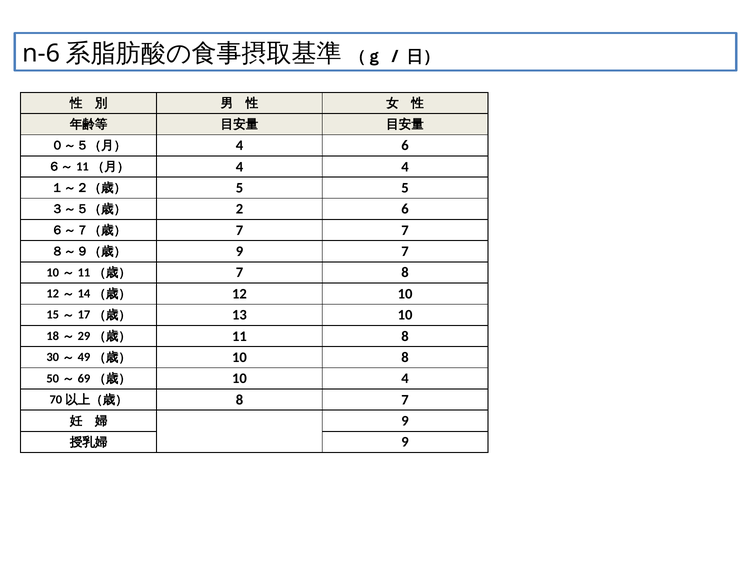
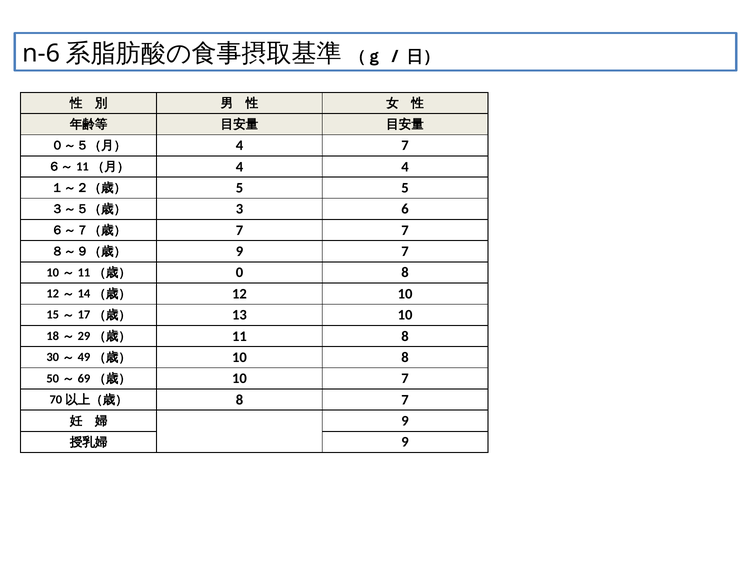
4 6: 6 -> 7
2: 2 -> 3
7 at (239, 273): 7 -> 0
10 4: 4 -> 7
